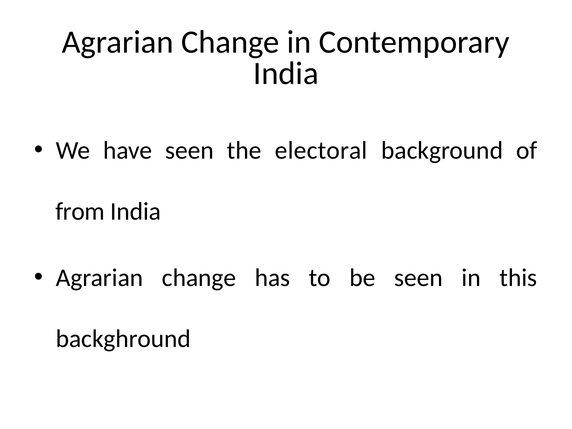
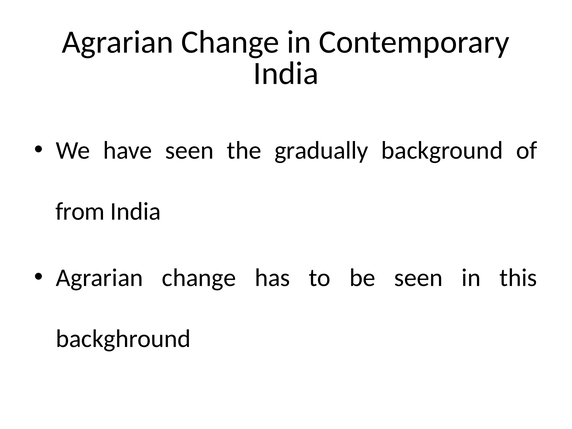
electoral: electoral -> gradually
